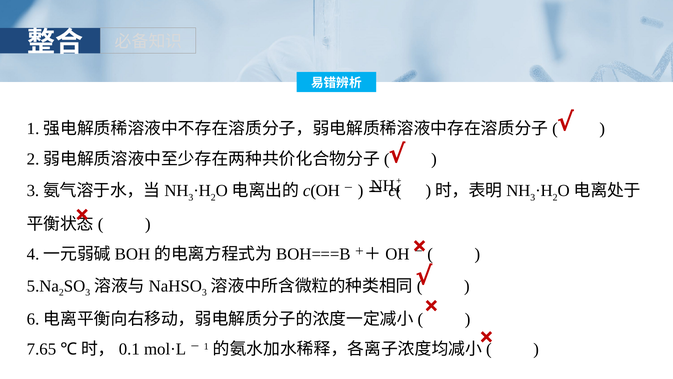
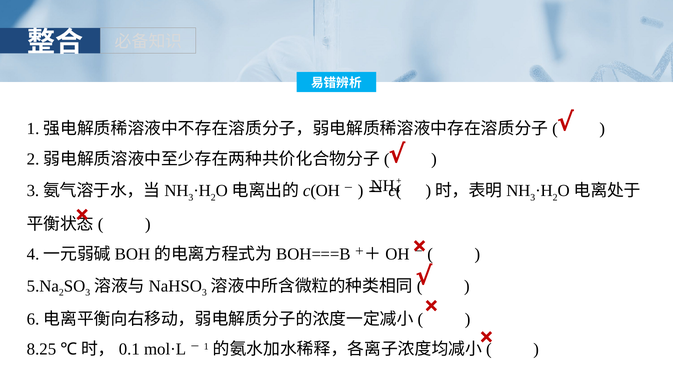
7.65: 7.65 -> 8.25
